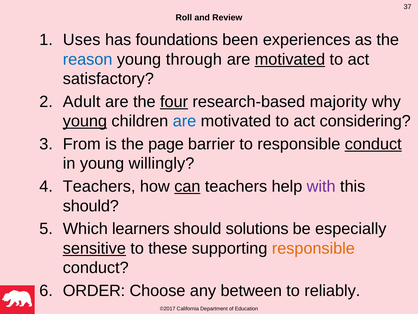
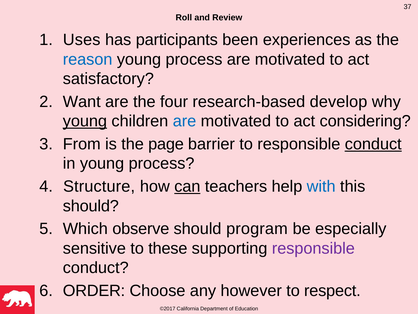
foundations: foundations -> participants
through at (194, 59): through -> process
motivated at (290, 59) underline: present -> none
Adult: Adult -> Want
four underline: present -> none
majority: majority -> develop
in young willingly: willingly -> process
Teachers at (99, 186): Teachers -> Structure
with colour: purple -> blue
learners: learners -> observe
solutions: solutions -> program
sensitive underline: present -> none
responsible at (313, 248) colour: orange -> purple
between: between -> however
reliably: reliably -> respect
